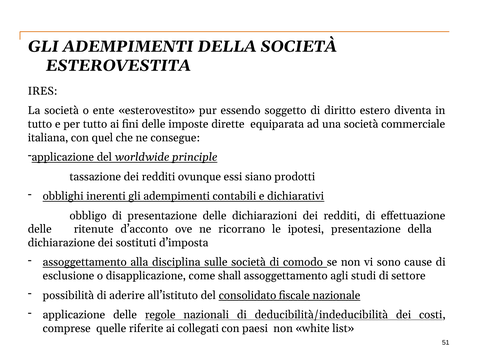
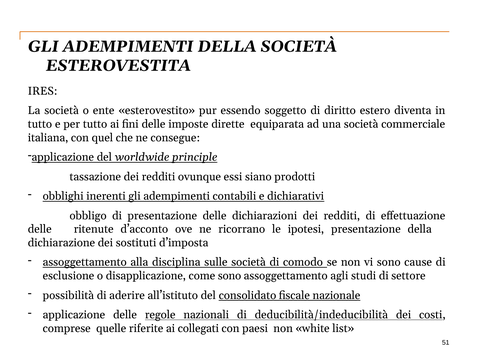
come shall: shall -> sono
